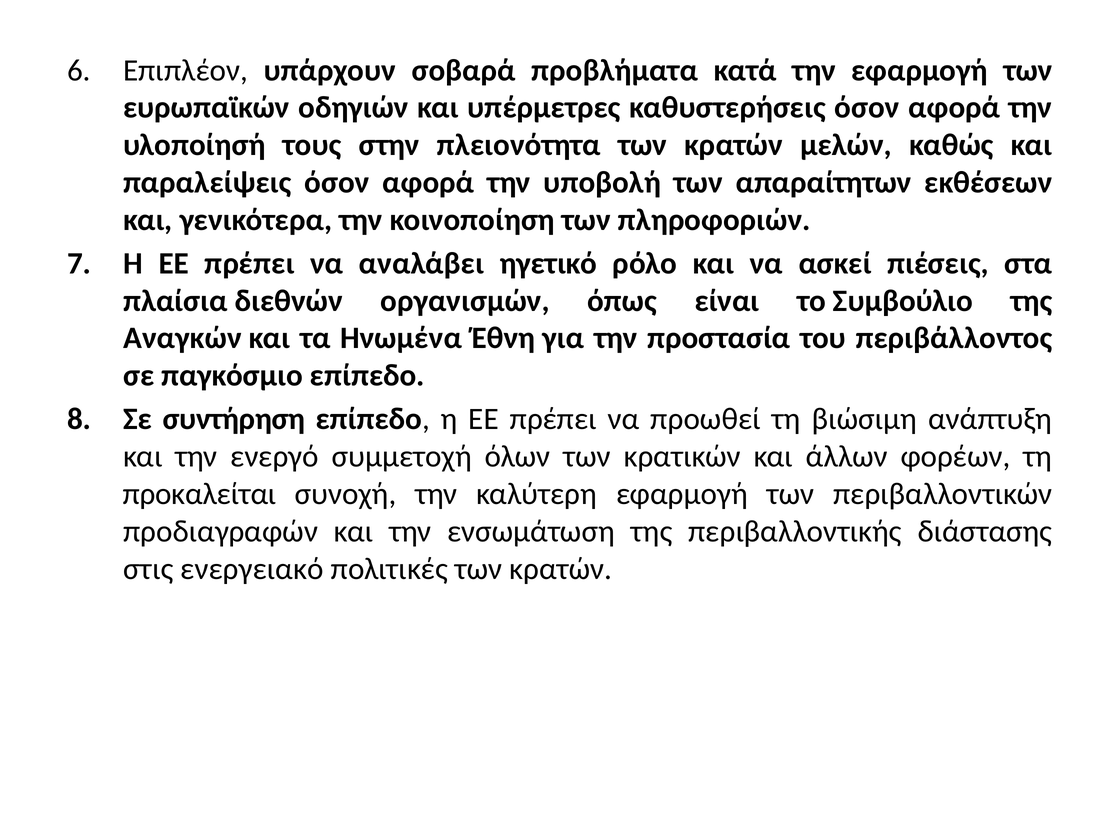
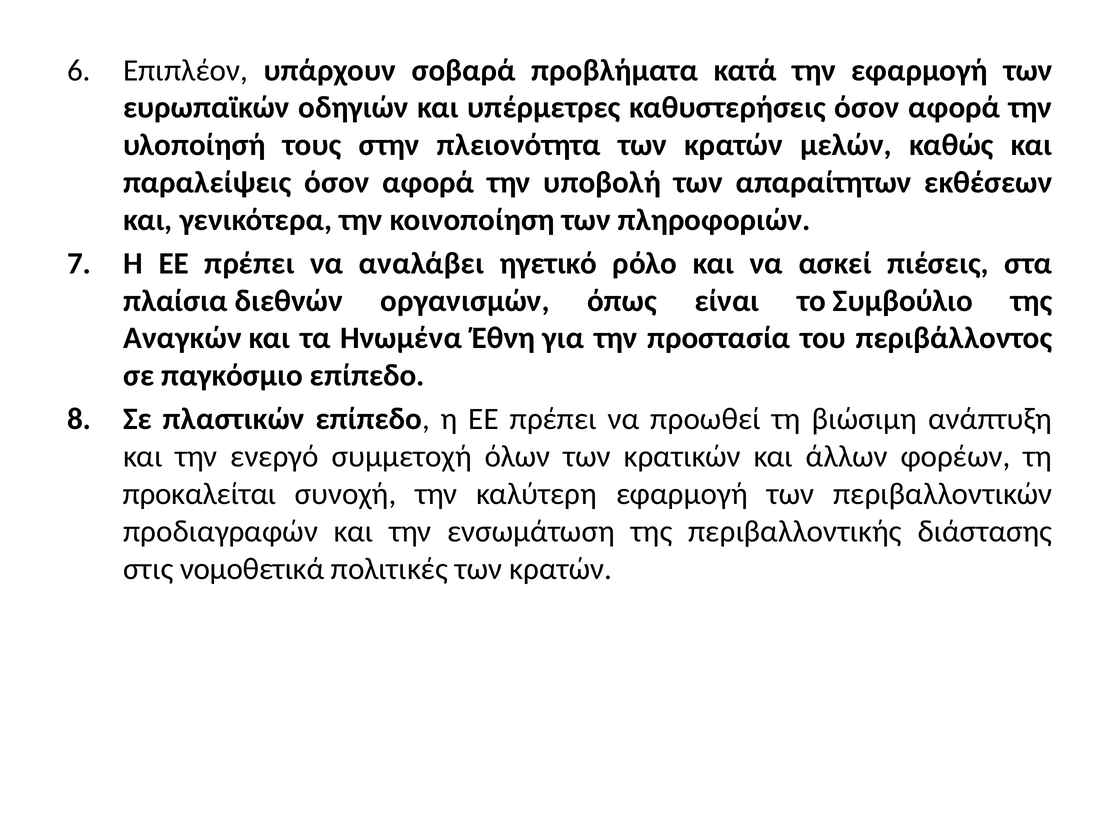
συντήρηση: συντήρηση -> πλαστικών
ενεργειακό: ενεργειακό -> νομοθετικά
